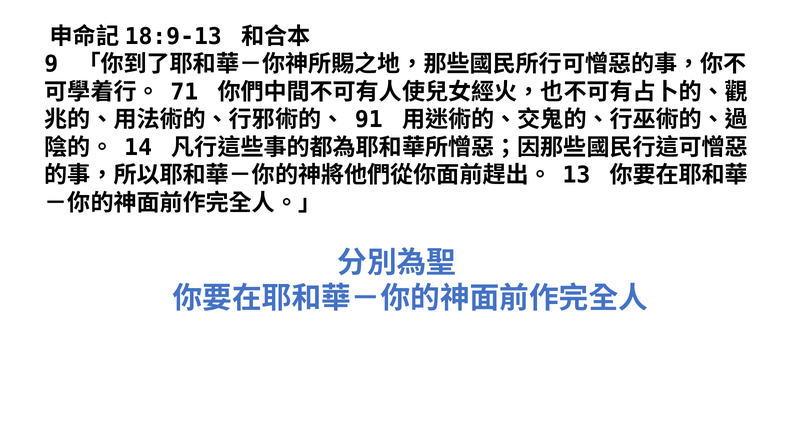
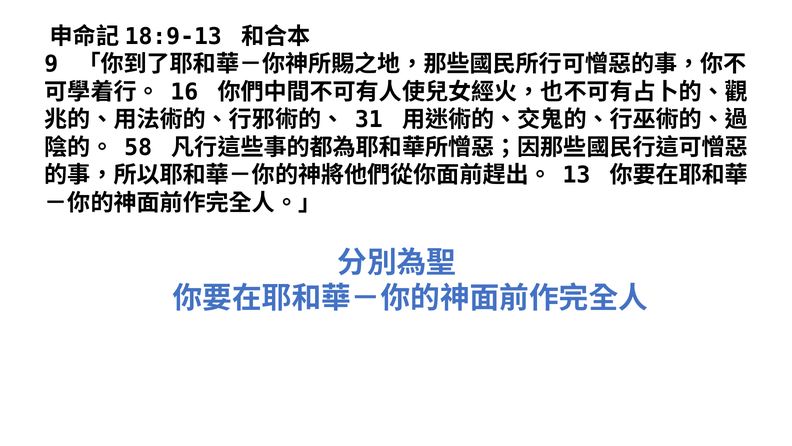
71: 71 -> 16
91: 91 -> 31
14: 14 -> 58
